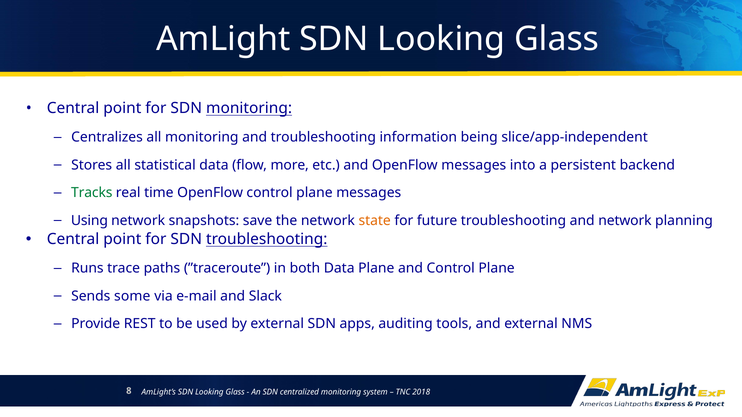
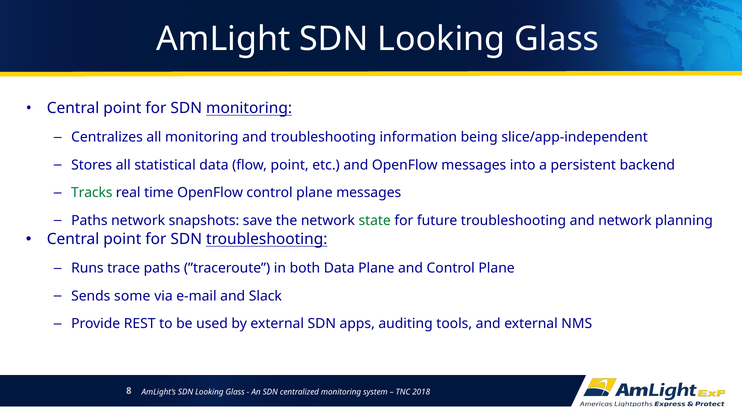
flow more: more -> point
Using at (89, 221): Using -> Paths
state colour: orange -> green
